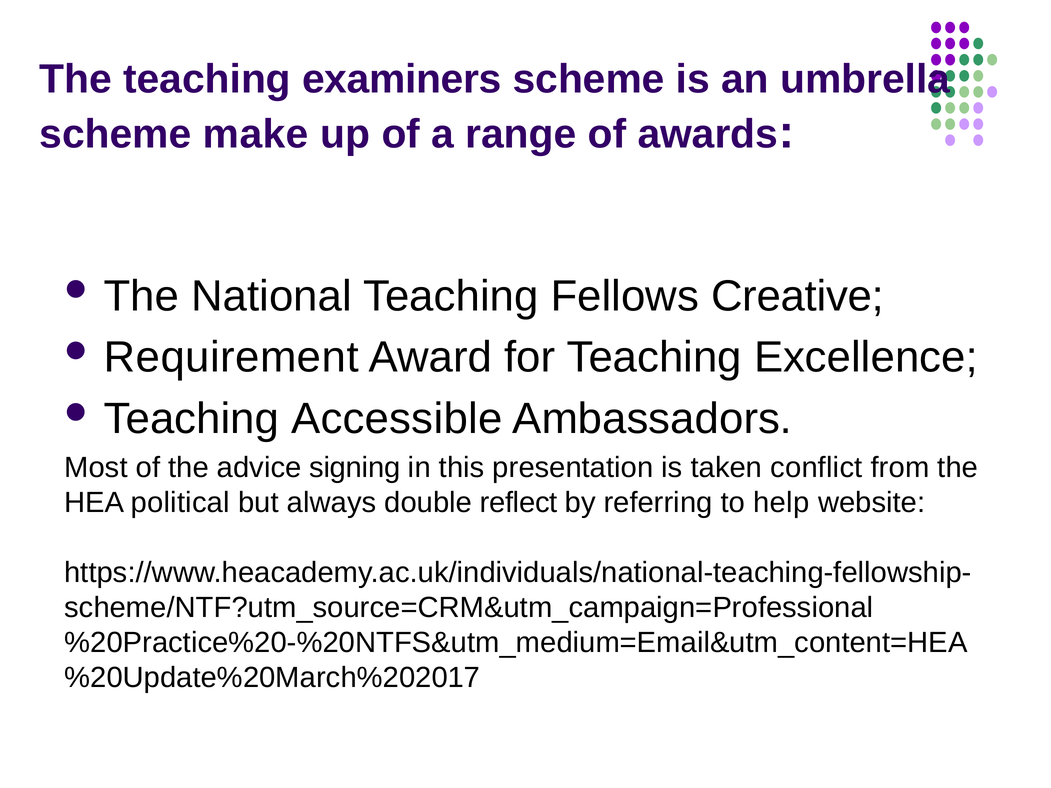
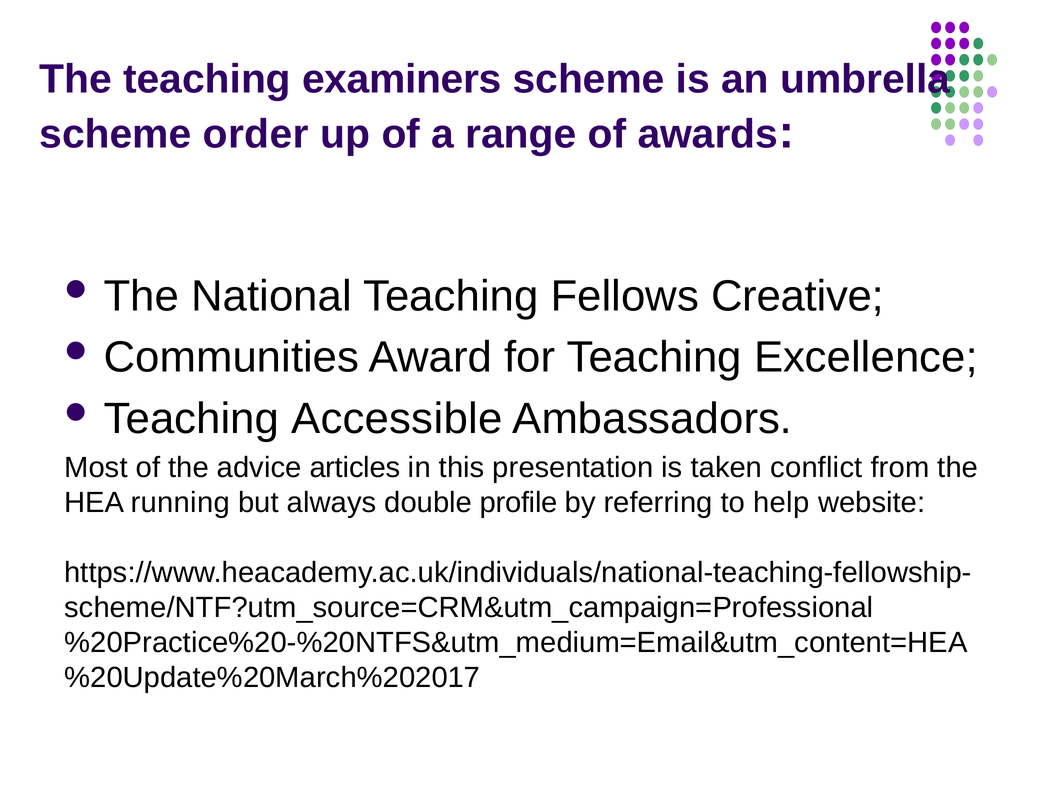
make: make -> order
Requirement: Requirement -> Communities
signing: signing -> articles
political: political -> running
reflect: reflect -> profile
